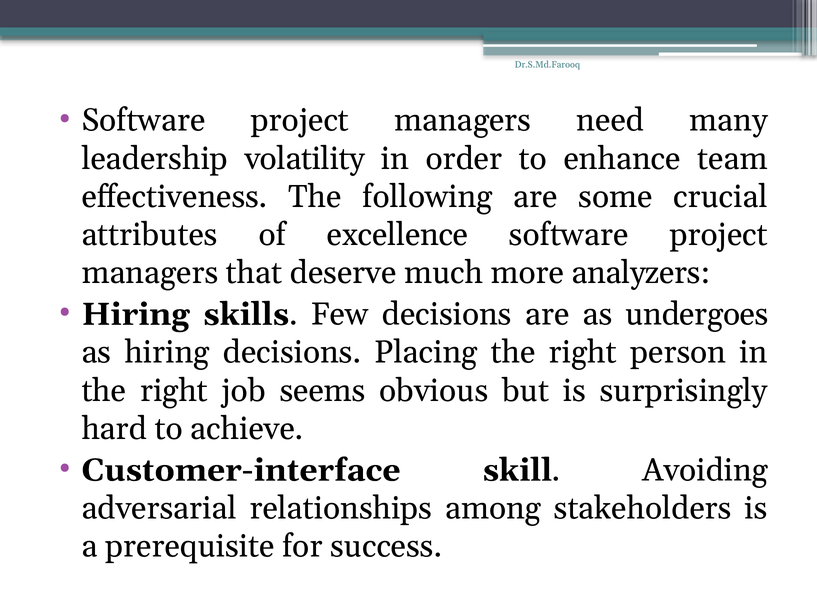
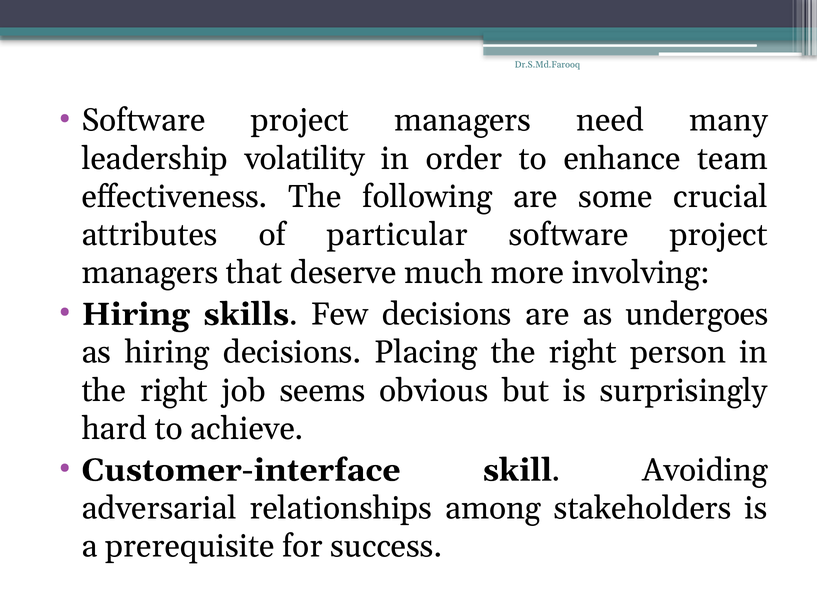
excellence: excellence -> particular
analyzers: analyzers -> involving
